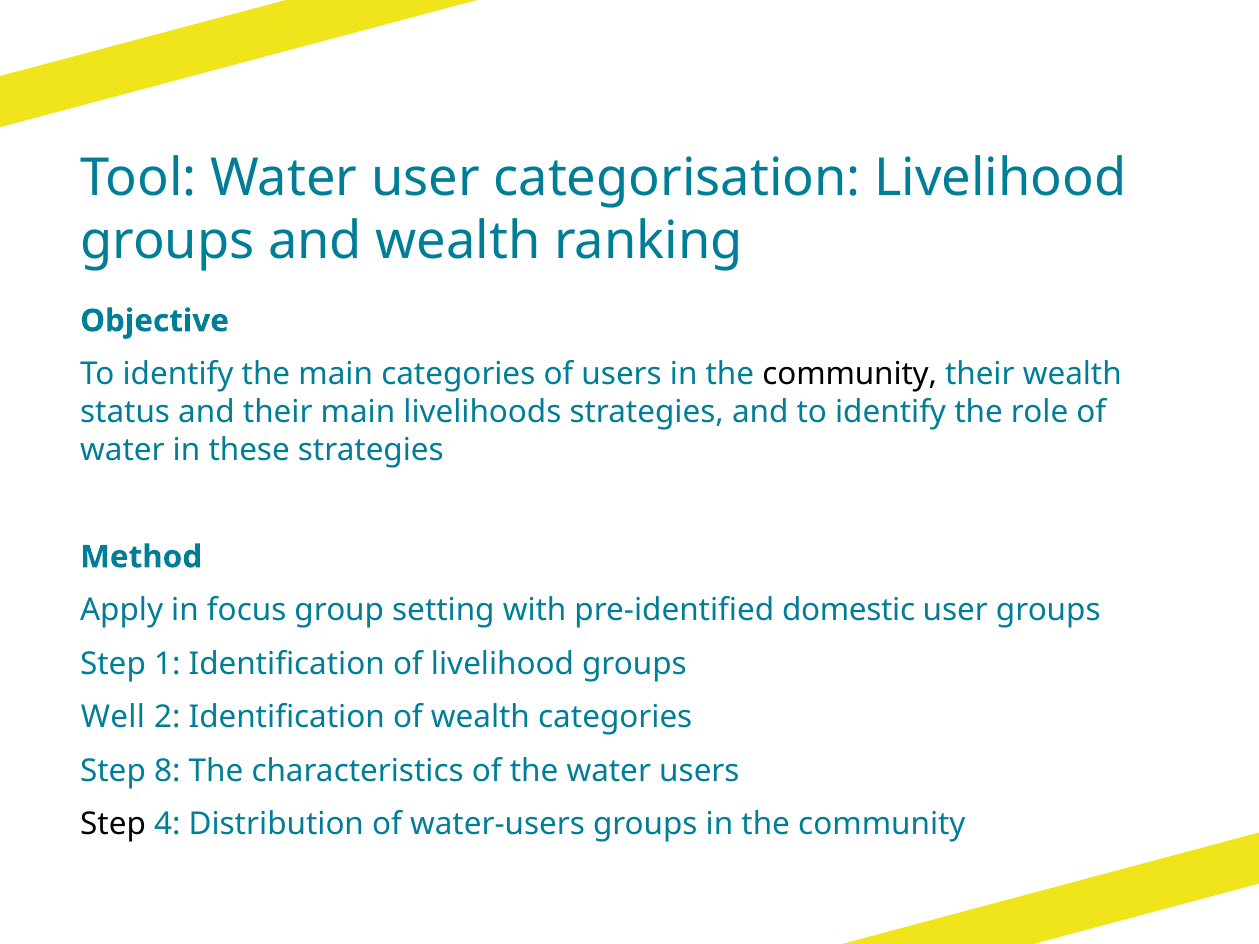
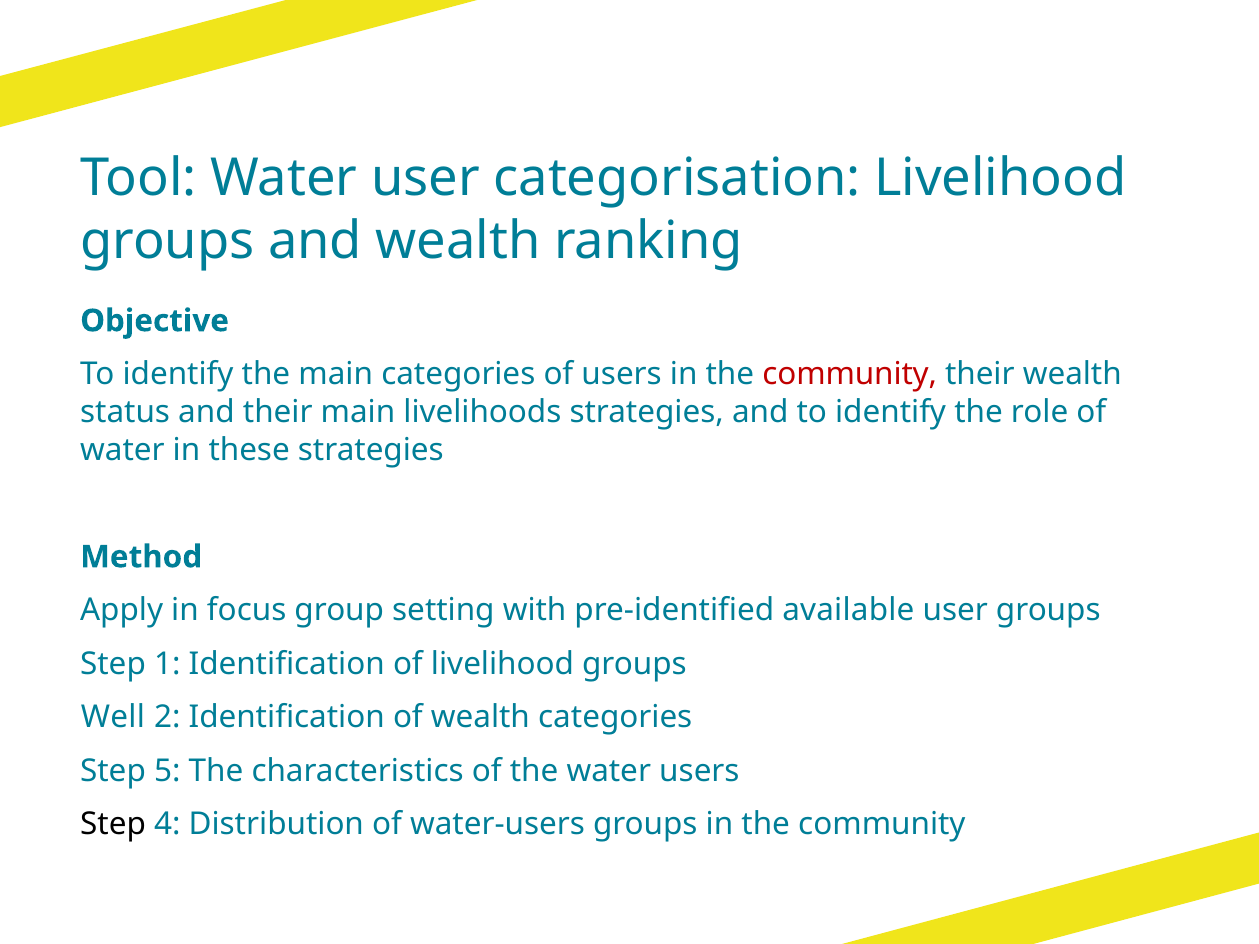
community at (850, 375) colour: black -> red
domestic: domestic -> available
8: 8 -> 5
